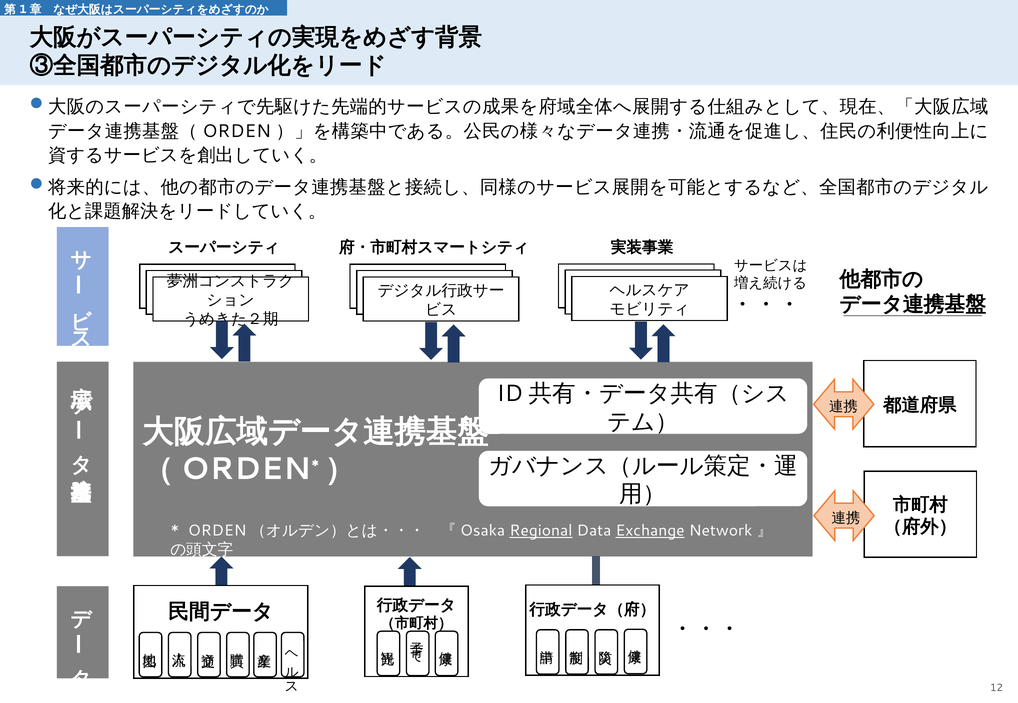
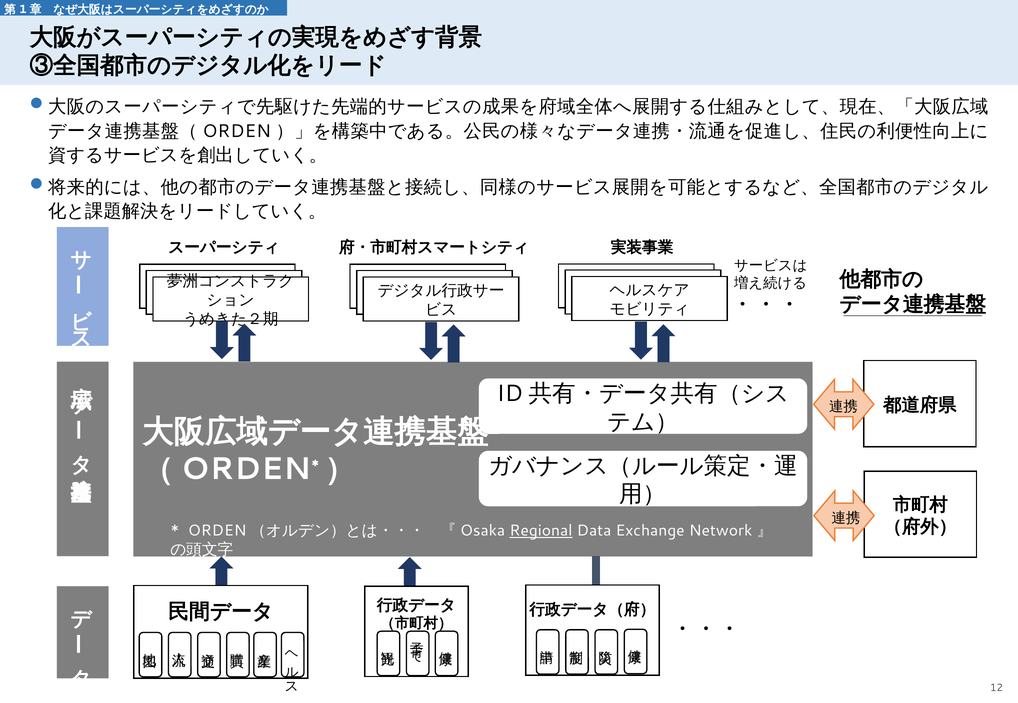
Exchange underline: present -> none
